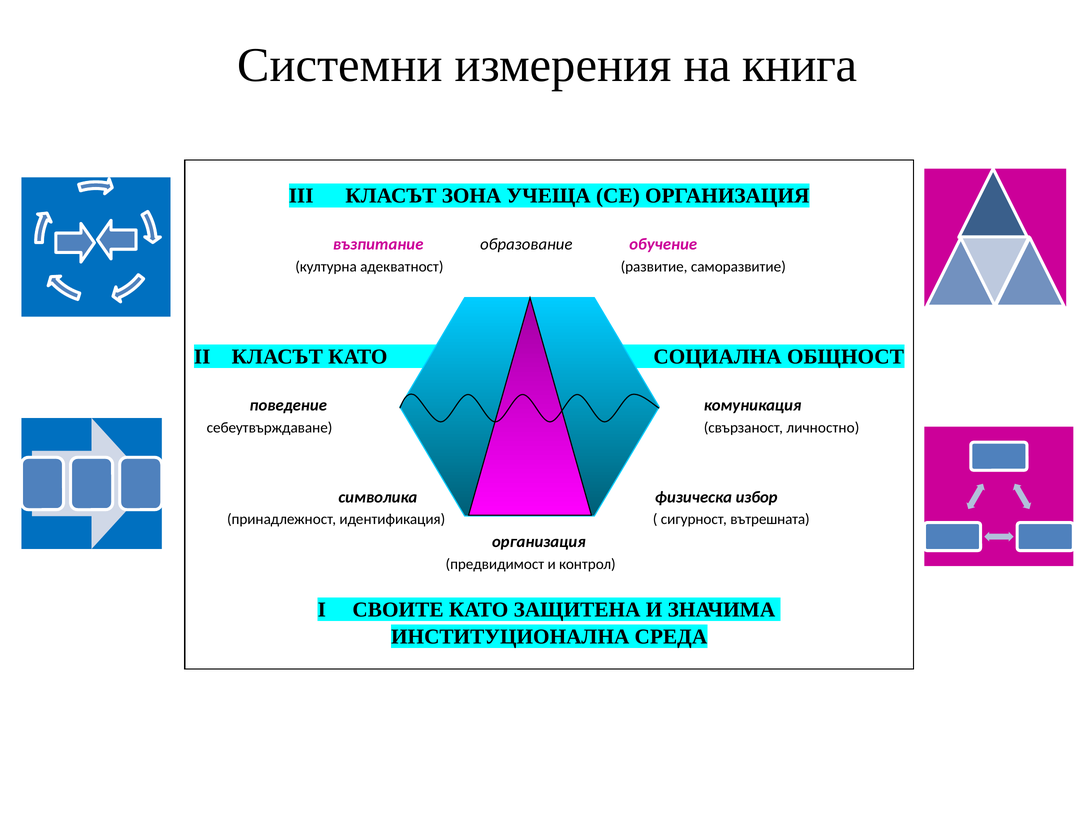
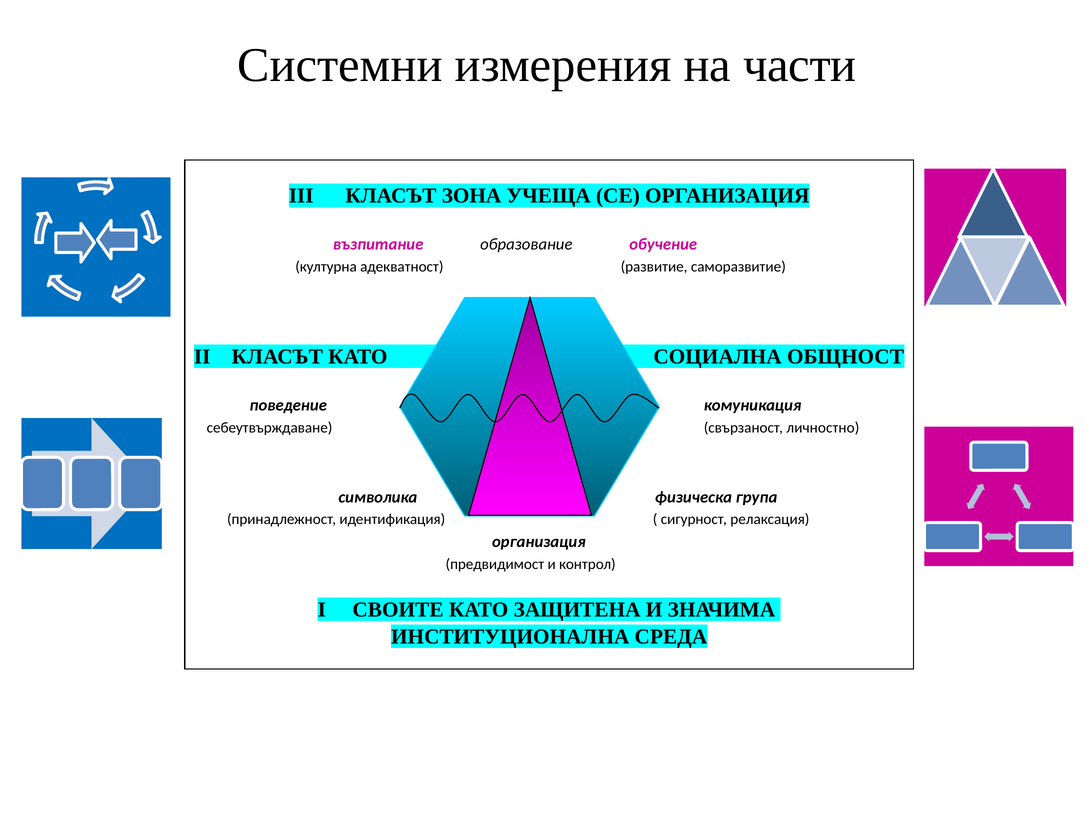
книга: книга -> части
избор: избор -> група
вътрешната: вътрешната -> релаксация
